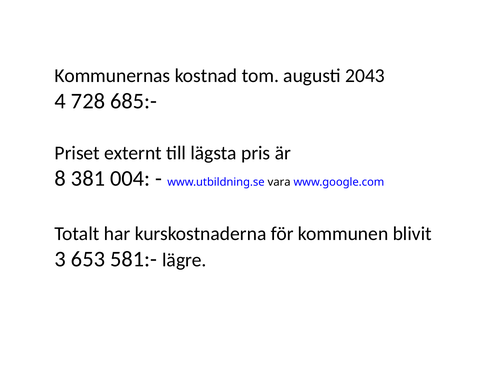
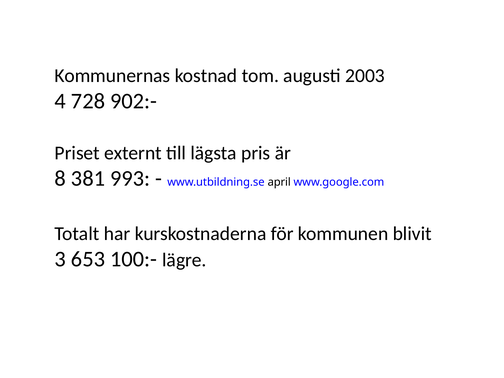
2043: 2043 -> 2003
685:-: 685:- -> 902:-
004: 004 -> 993
vara: vara -> april
581:-: 581:- -> 100:-
